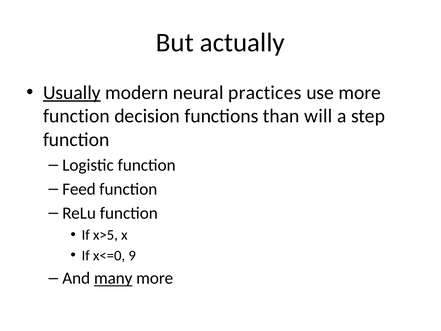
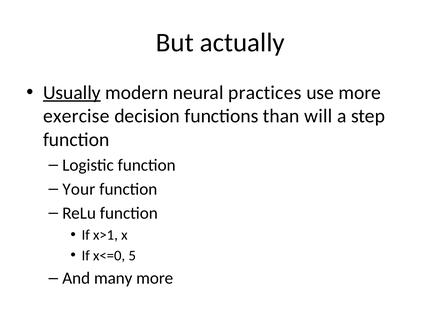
function at (76, 116): function -> exercise
Feed: Feed -> Your
x>5: x>5 -> x>1
9: 9 -> 5
many underline: present -> none
